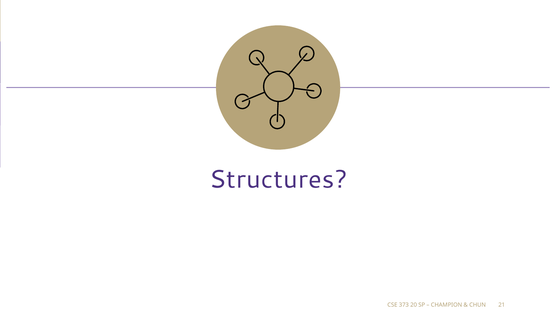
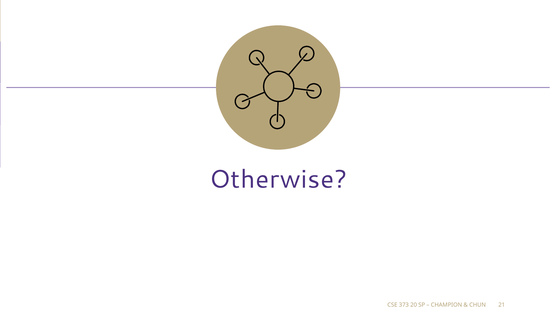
Structures: Structures -> Otherwise
